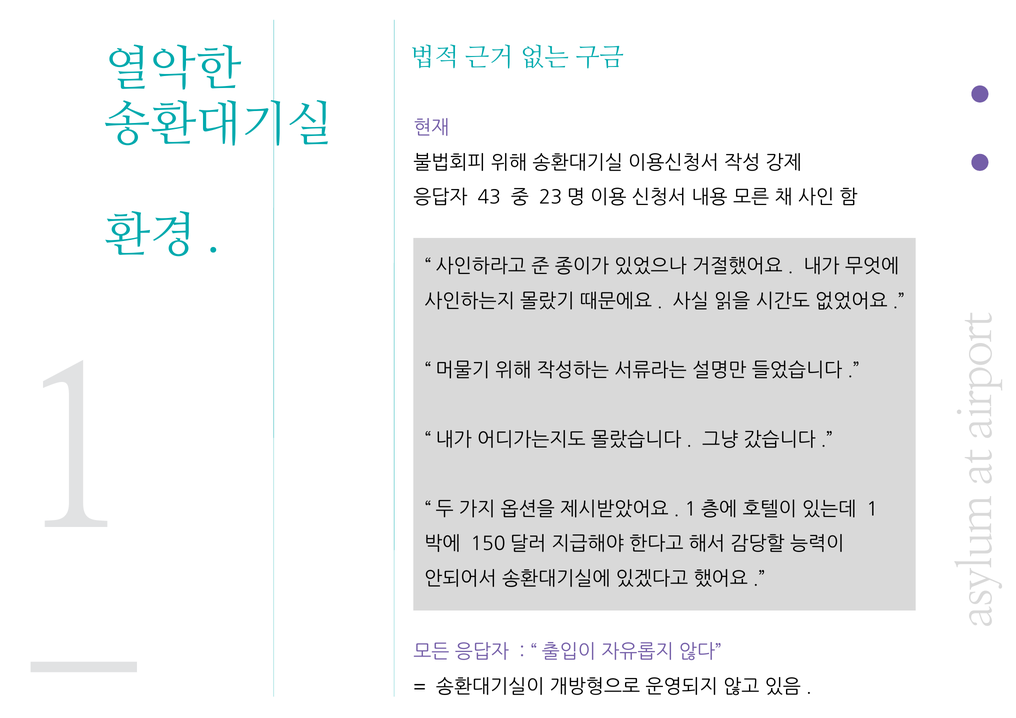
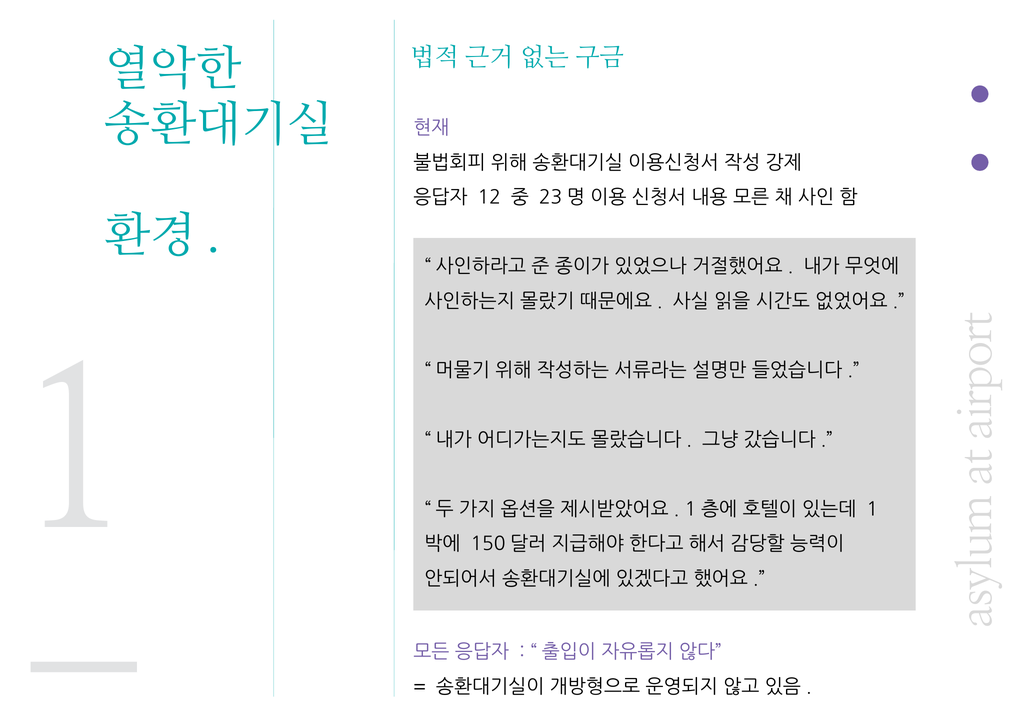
43: 43 -> 12
